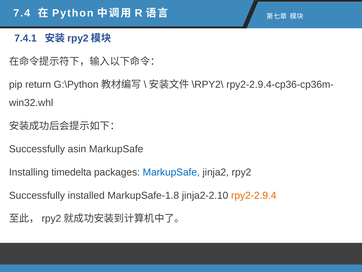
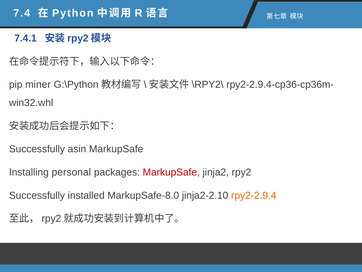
return: return -> miner
timedelta: timedelta -> personal
MarkupSafe at (171, 172) colour: blue -> red
MarkupSafe-1.8: MarkupSafe-1.8 -> MarkupSafe-8.0
